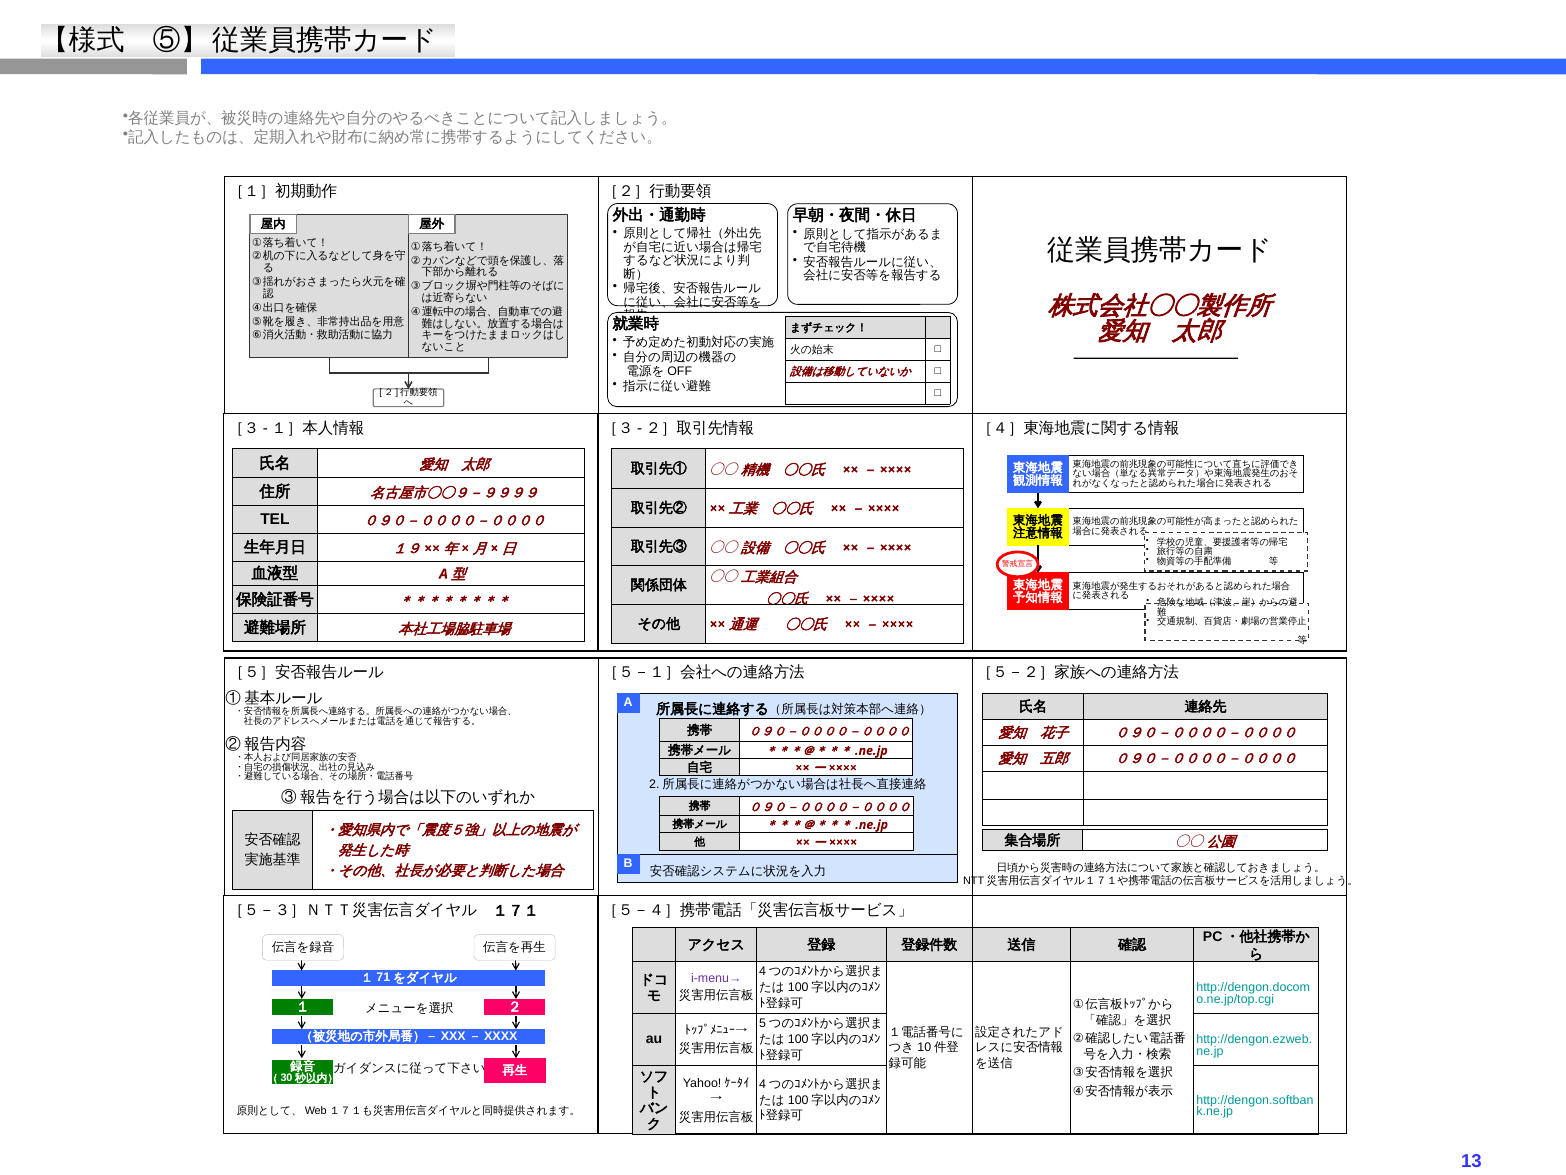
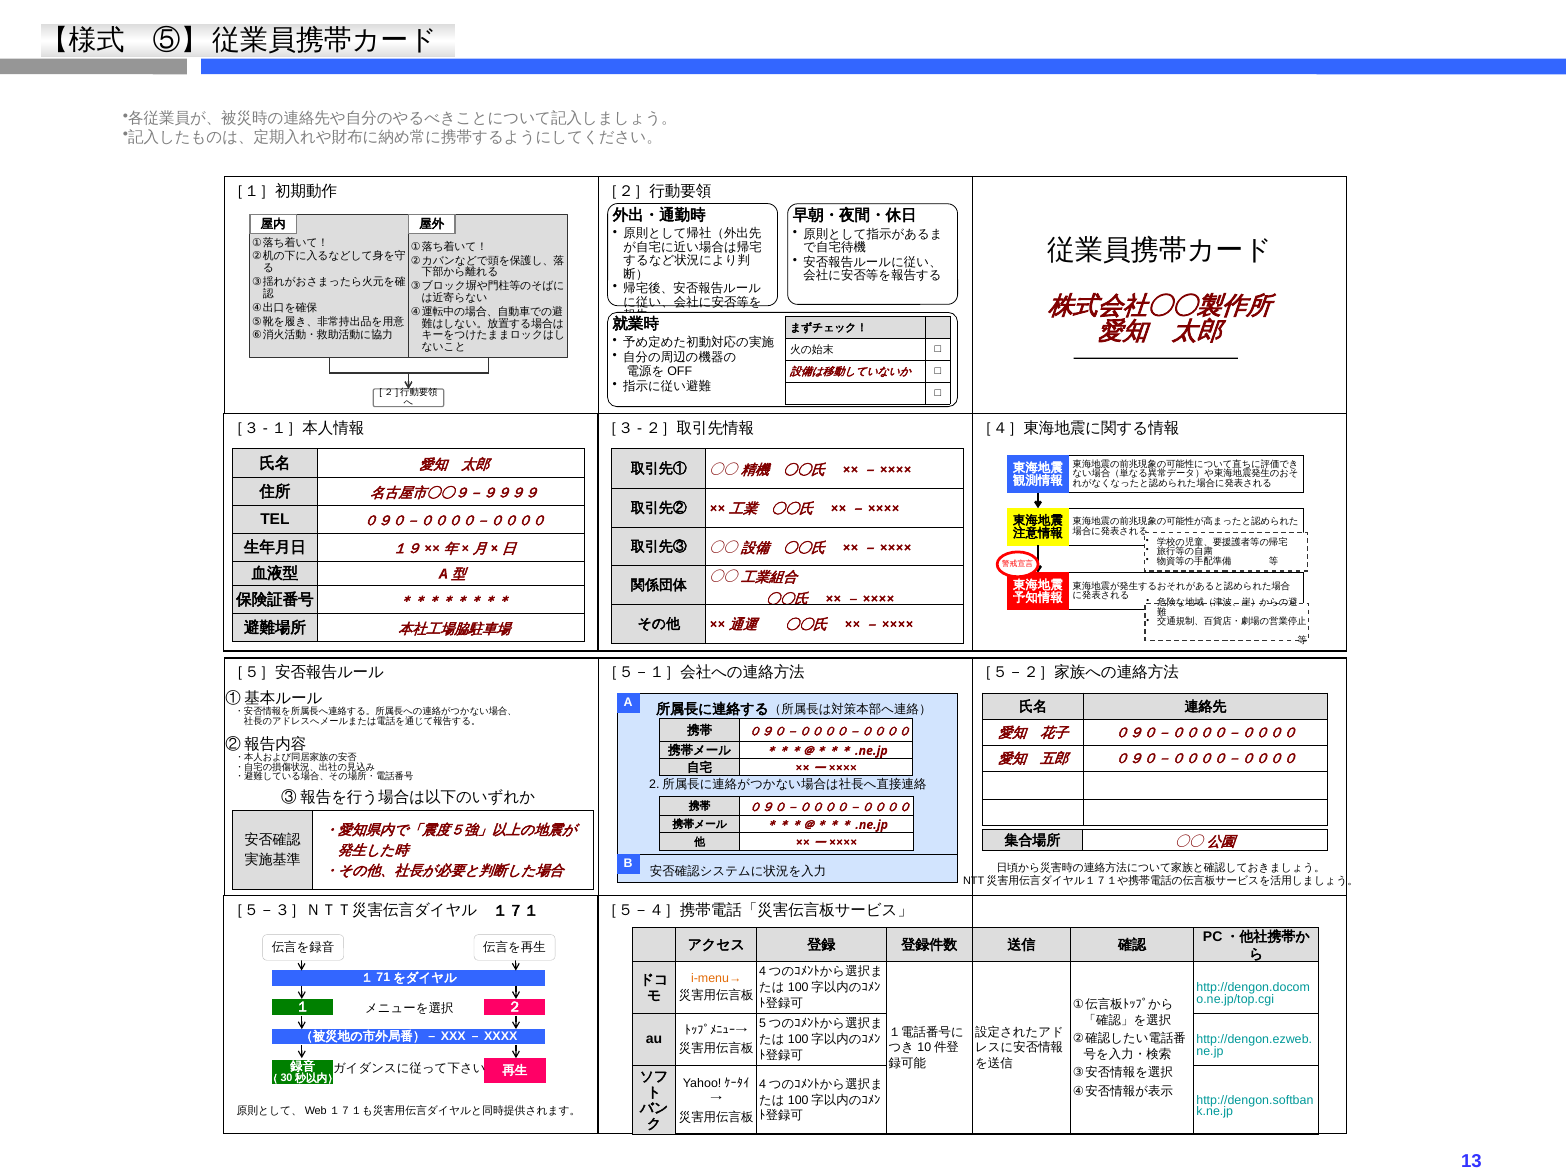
i-menu→ colour: purple -> orange
